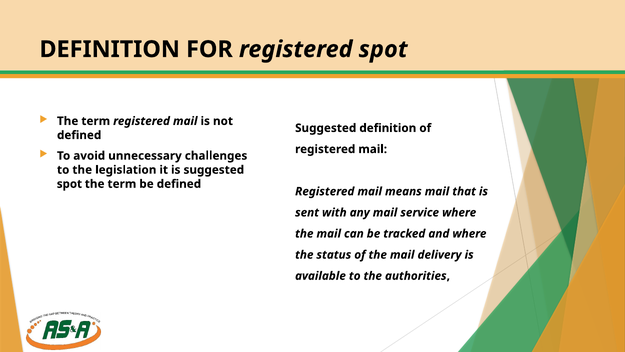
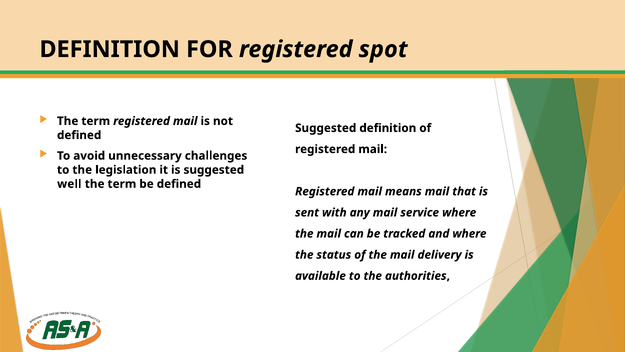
spot at (69, 184): spot -> well
